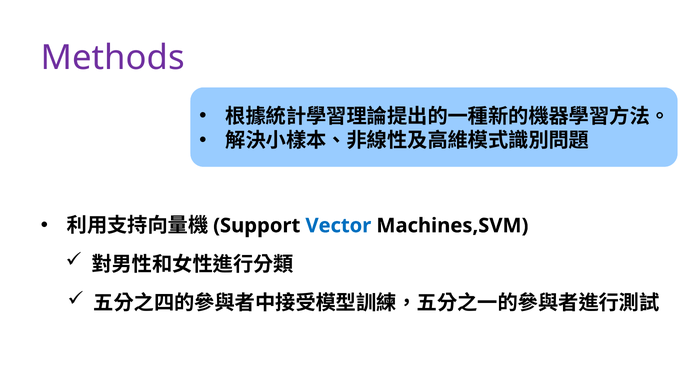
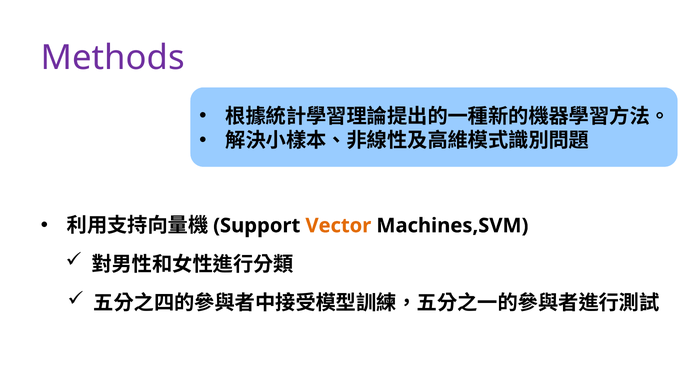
Vector colour: blue -> orange
